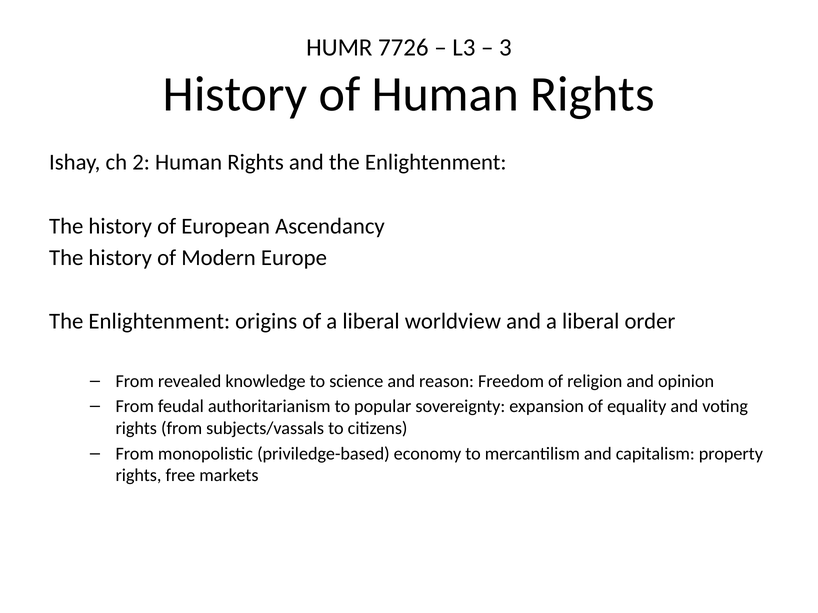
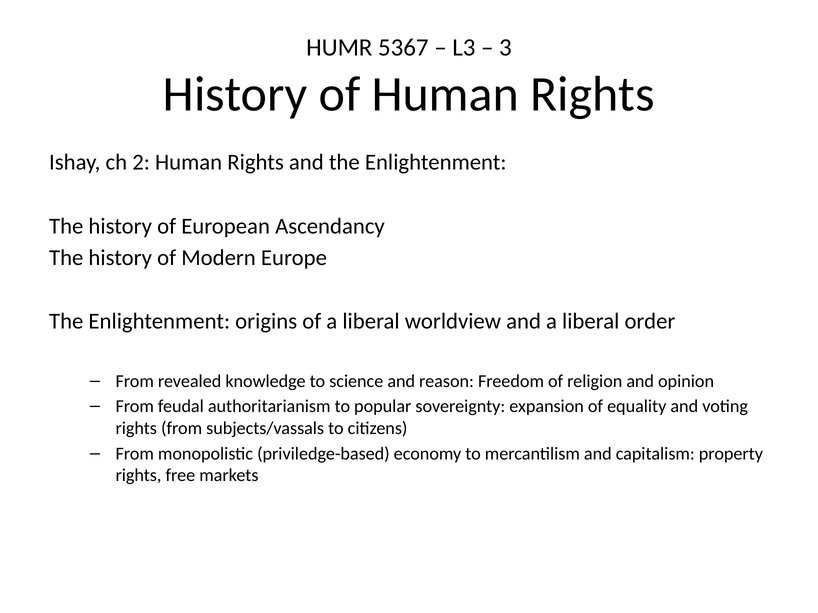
7726: 7726 -> 5367
